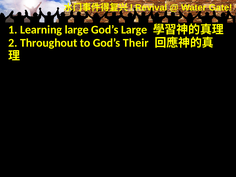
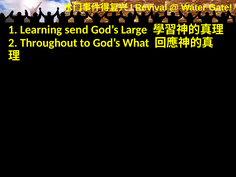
Learning large: large -> send
Their: Their -> What
